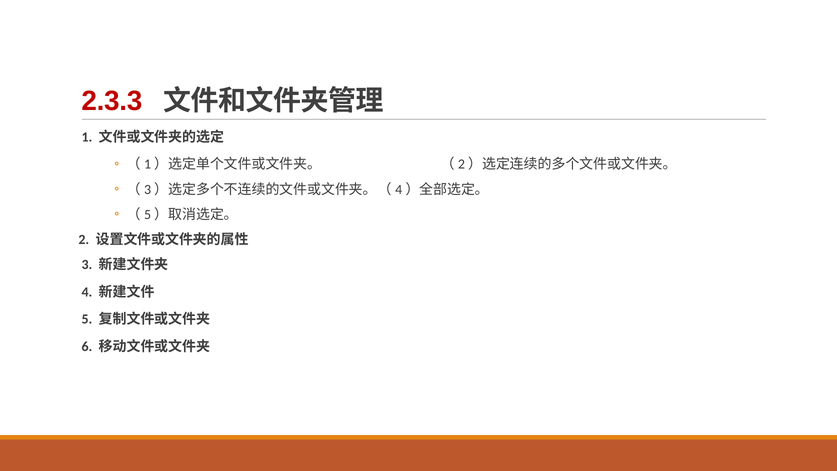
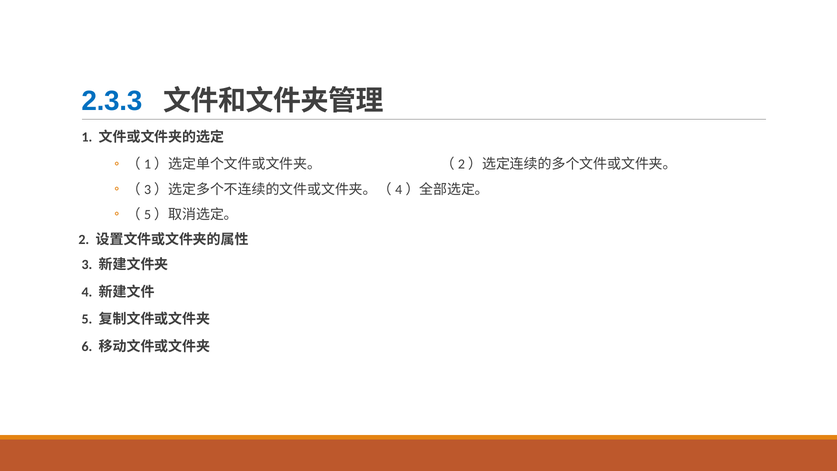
2.3.3 colour: red -> blue
